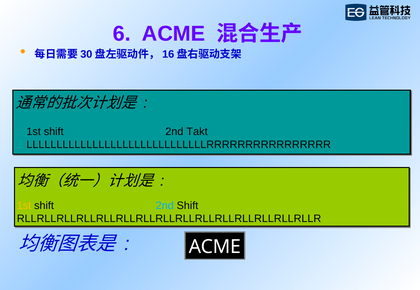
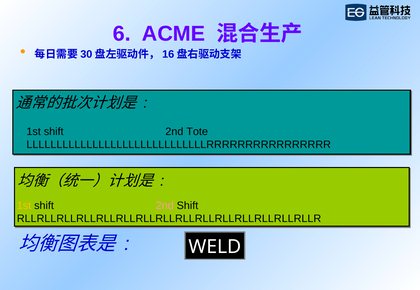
Takt: Takt -> Tote
2nd at (165, 206) colour: light blue -> pink
ACME at (215, 248): ACME -> WELD
